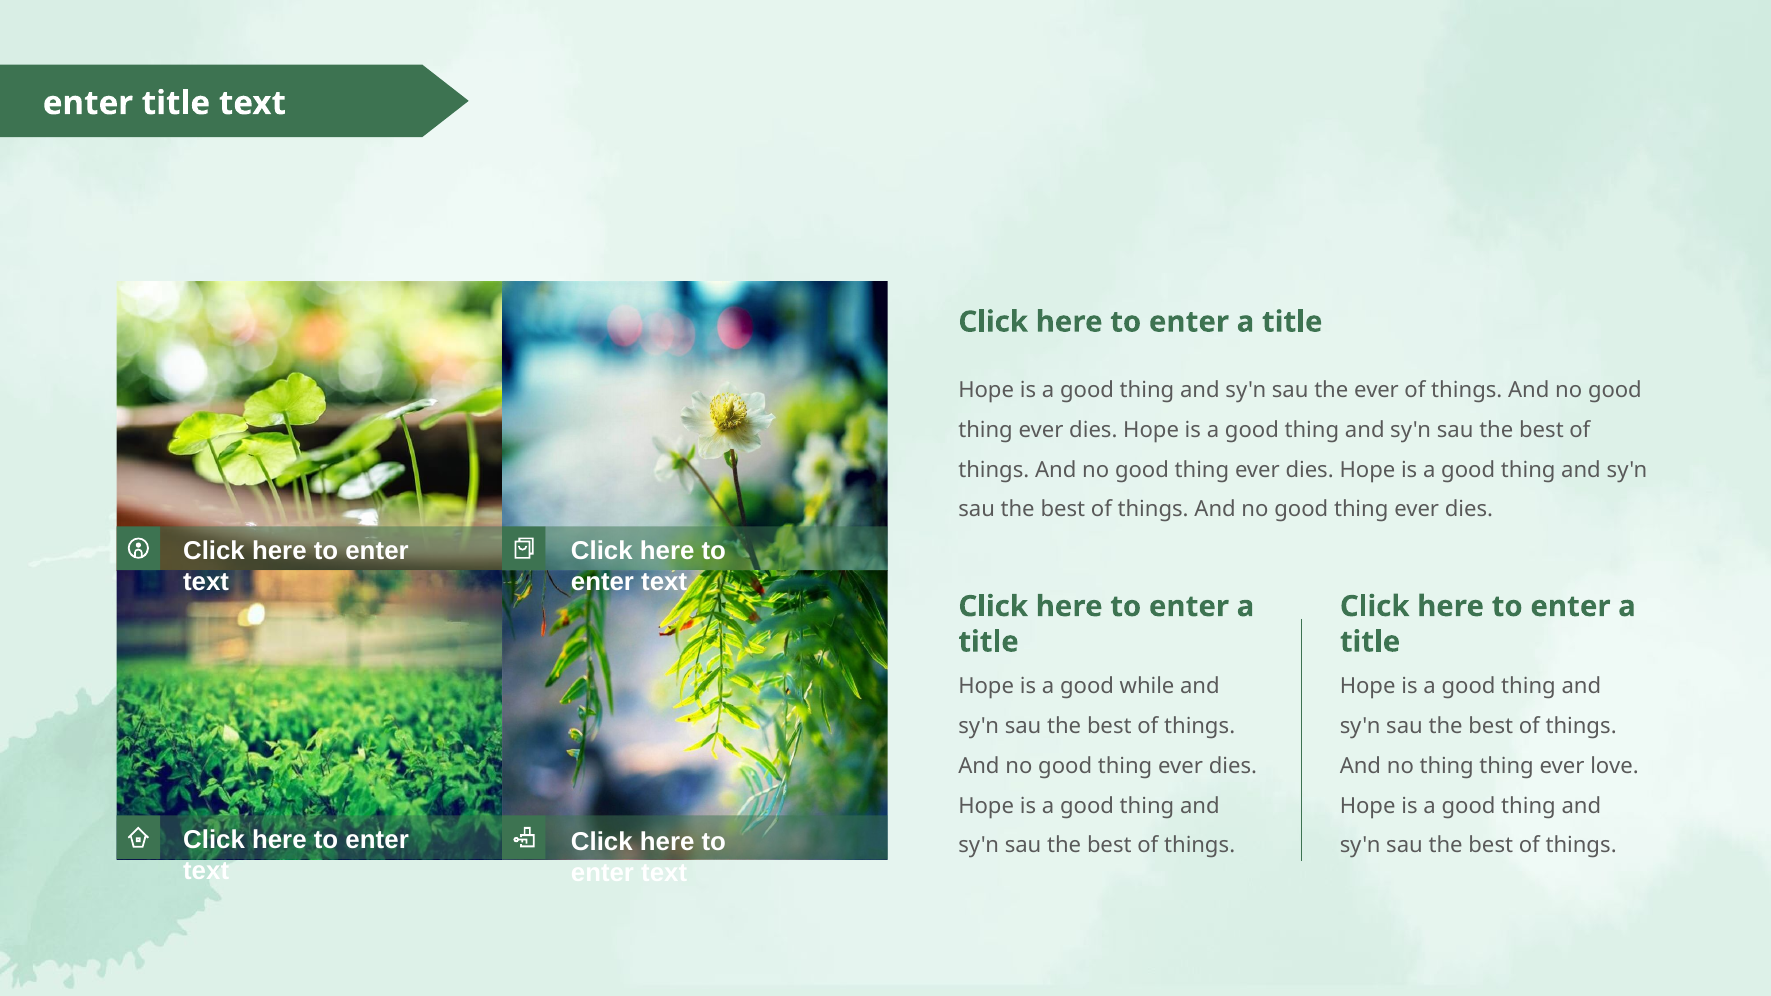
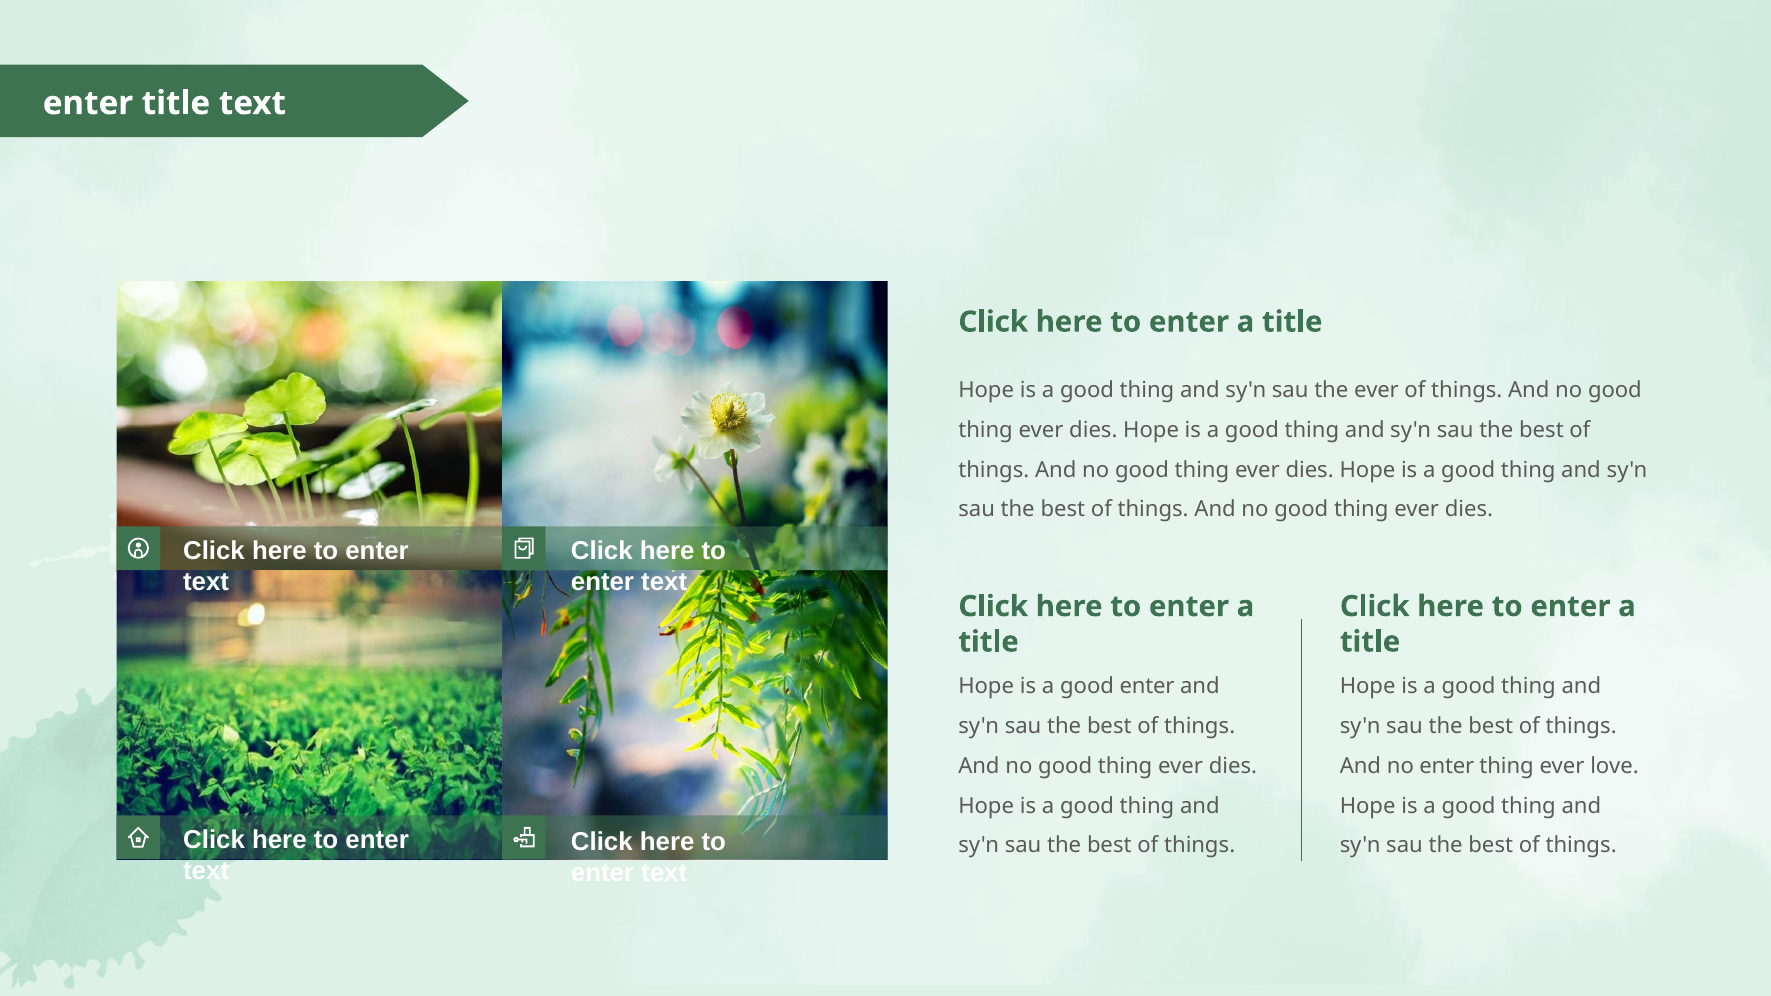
good while: while -> enter
no thing: thing -> enter
